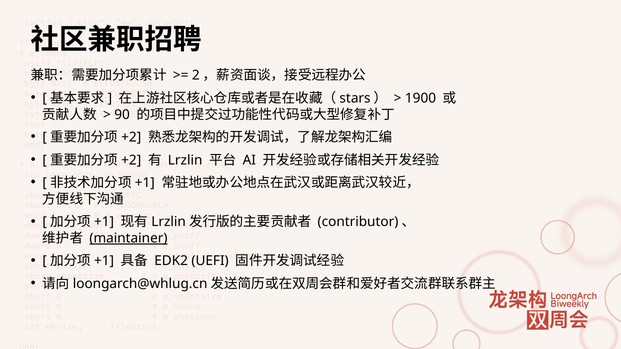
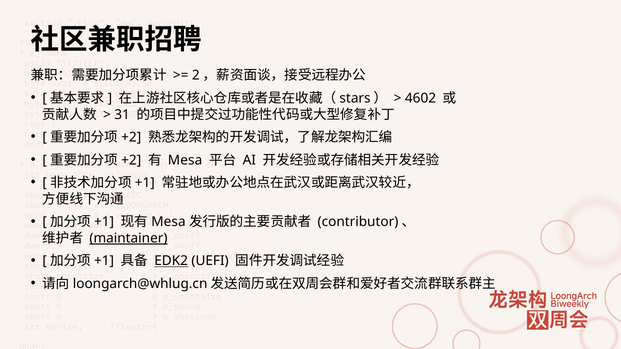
1900: 1900 -> 4602
90: 90 -> 31
Lrzlin at (185, 160): Lrzlin -> Mesa
Lrzlin at (169, 222): Lrzlin -> Mesa
EDK2 underline: none -> present
